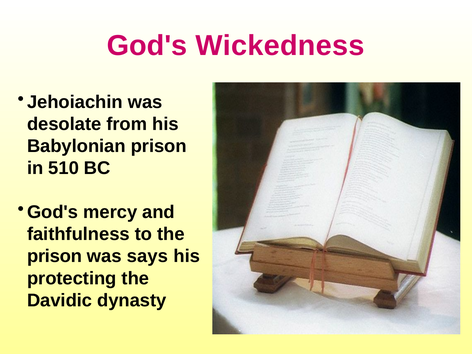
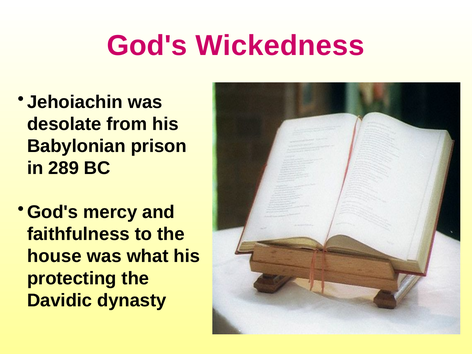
510: 510 -> 289
prison at (55, 256): prison -> house
says: says -> what
